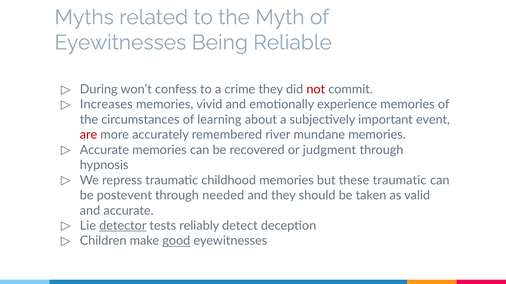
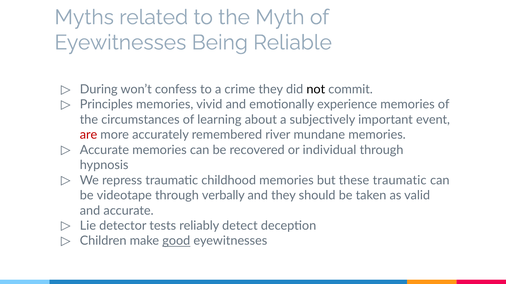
not colour: red -> black
Increases: Increases -> Principles
judgment: judgment -> individual
postevent: postevent -> videotape
needed: needed -> verbally
detector underline: present -> none
